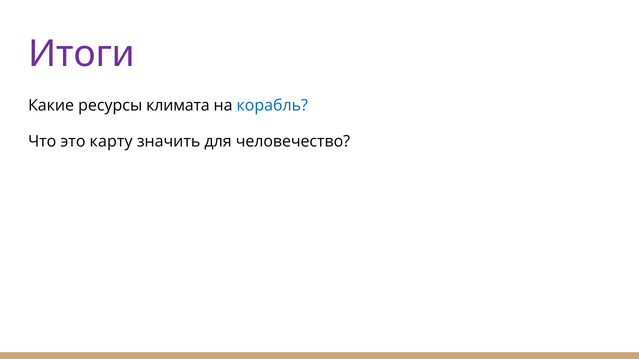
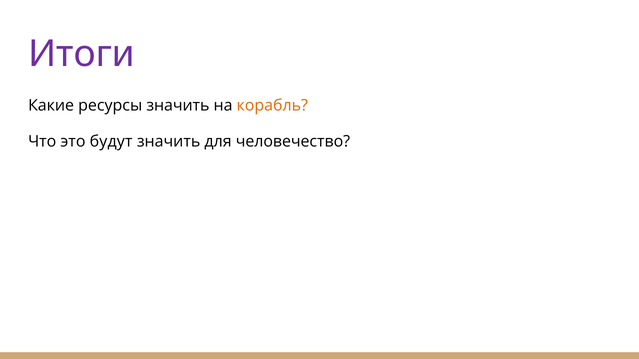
ресурсы климата: климата -> значить
корабль colour: blue -> orange
карту: карту -> будут
